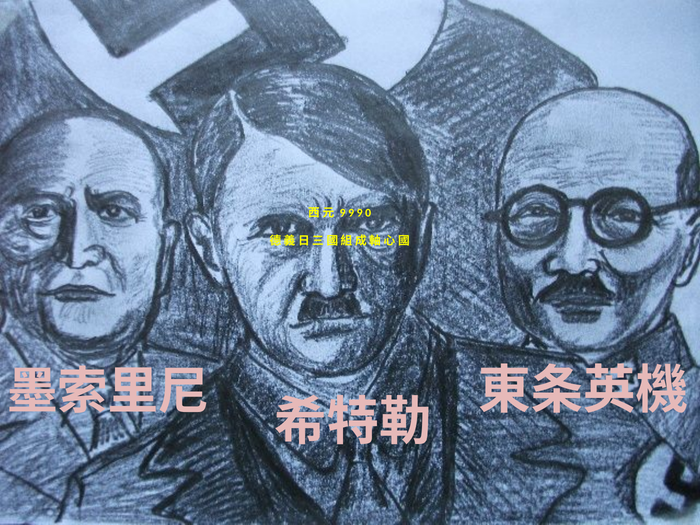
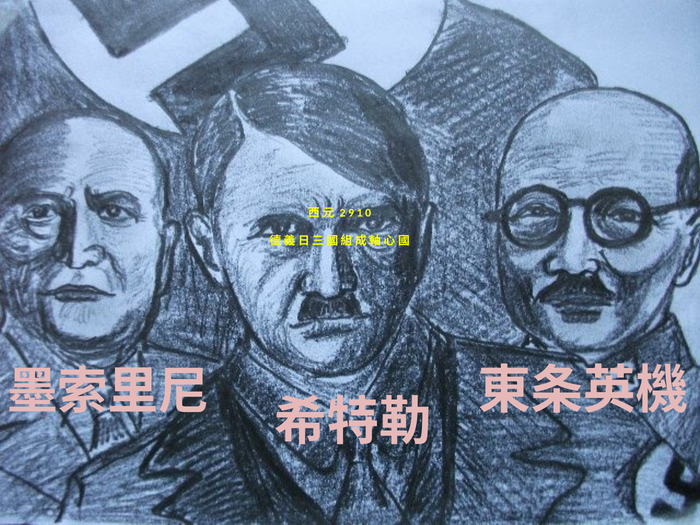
9 at (343, 213): 9 -> 2
9 at (360, 213): 9 -> 1
